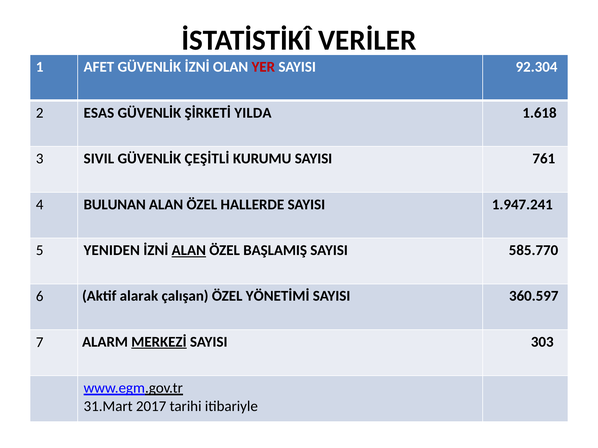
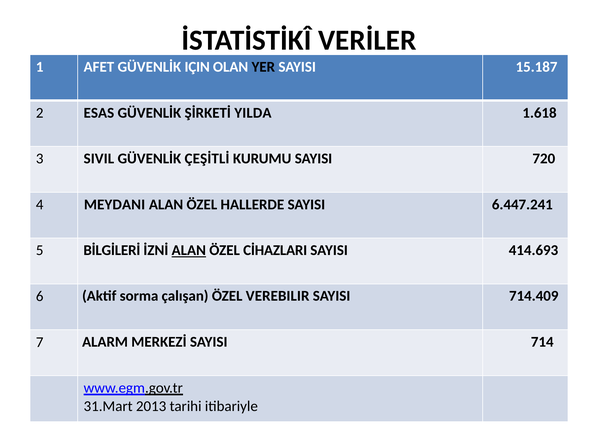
GÜVENLİK İZNİ: İZNİ -> IÇIN
YER colour: red -> black
92.304: 92.304 -> 15.187
761: 761 -> 720
BULUNAN: BULUNAN -> MEYDANI
1.947.241: 1.947.241 -> 6.447.241
YENIDEN: YENIDEN -> BİLGİLERİ
BAŞLAMIŞ: BAŞLAMIŞ -> CİHAZLARI
585.770: 585.770 -> 414.693
alarak: alarak -> sorma
YÖNETİMİ: YÖNETİMİ -> VEREBILIR
360.597: 360.597 -> 714.409
MERKEZİ underline: present -> none
303: 303 -> 714
2017: 2017 -> 2013
